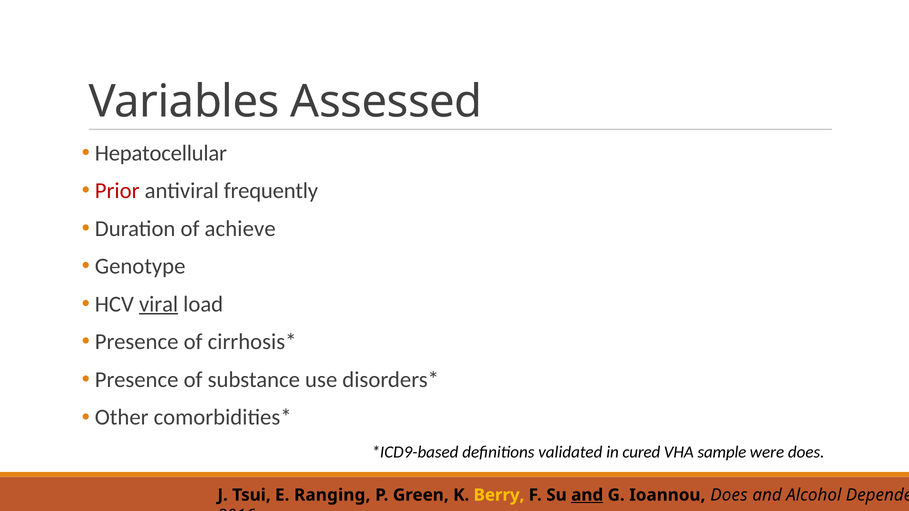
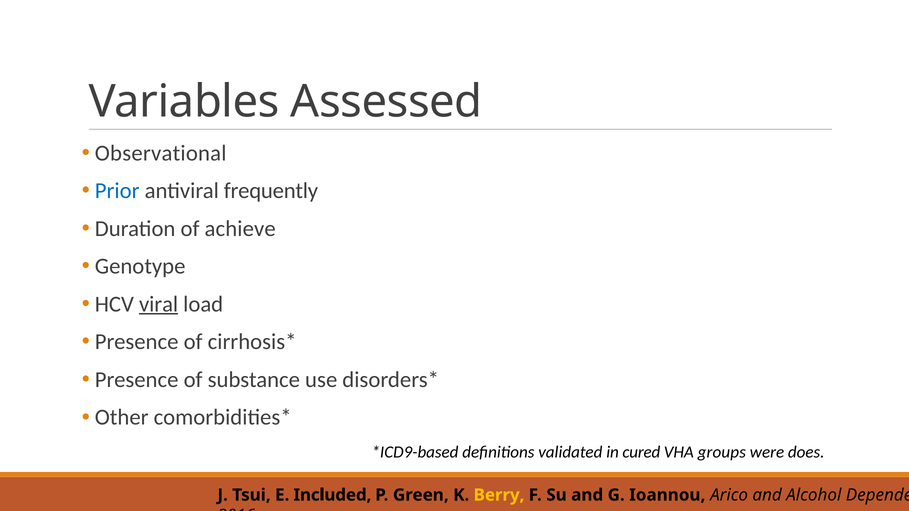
Hepatocellular: Hepatocellular -> Observational
Prior colour: red -> blue
sample: sample -> groups
Ranging: Ranging -> Included
and at (587, 495) underline: present -> none
Ioannou Does: Does -> Arico
